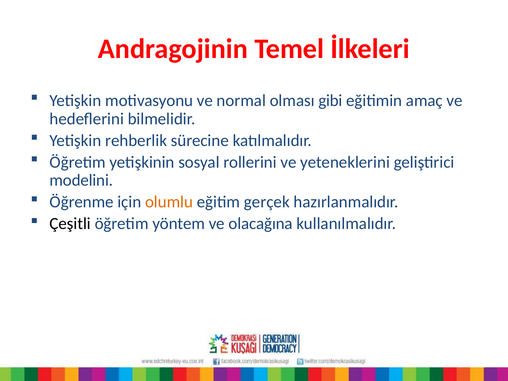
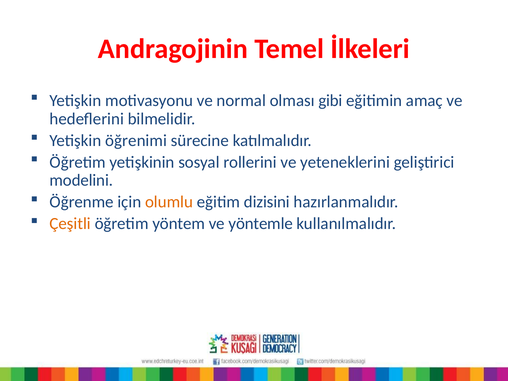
rehberlik: rehberlik -> öğrenimi
gerçek: gerçek -> dizisini
Çeşitli colour: black -> orange
olacağına: olacağına -> yöntemle
